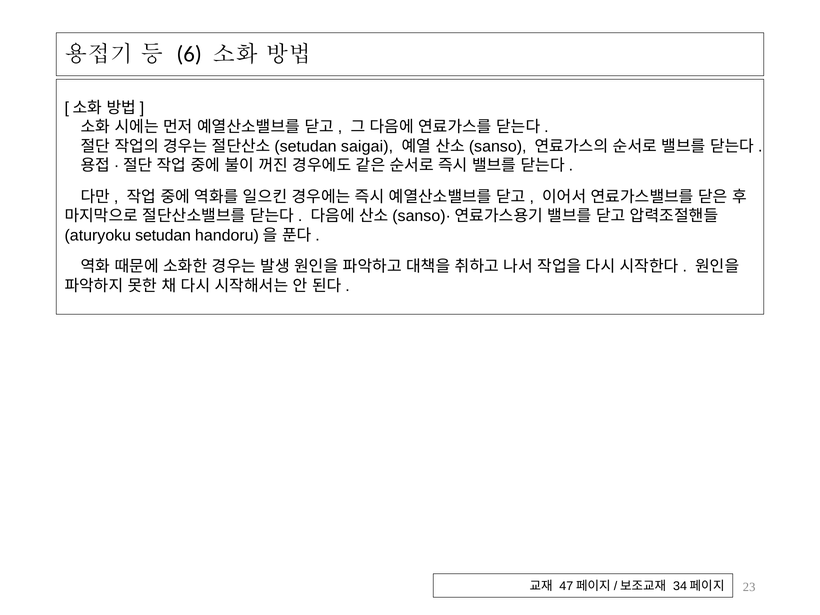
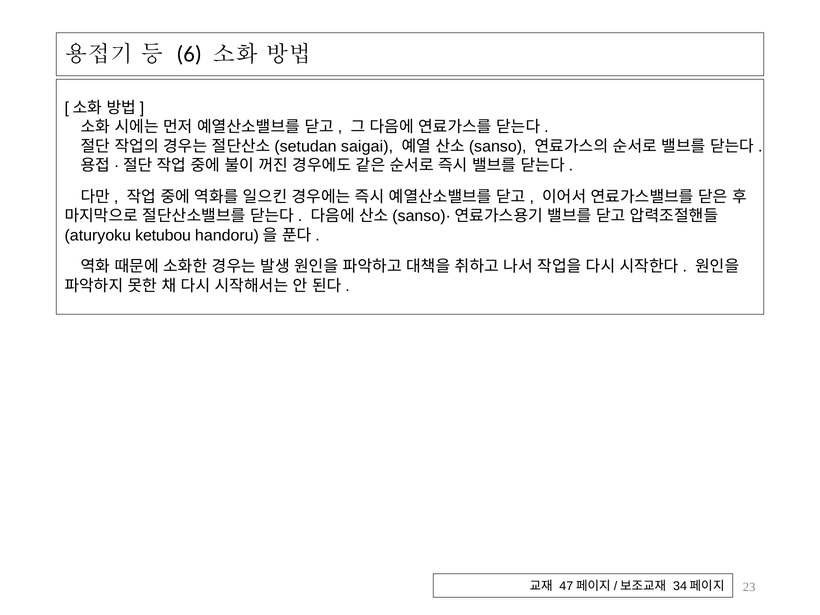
setudan: setudan -> ketubou
